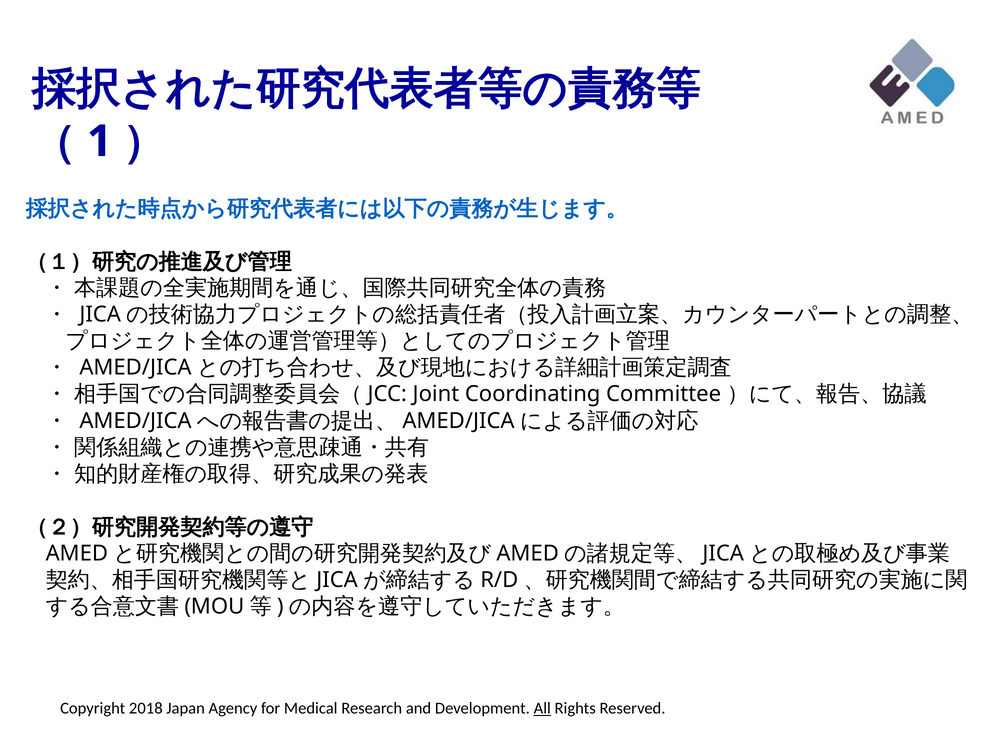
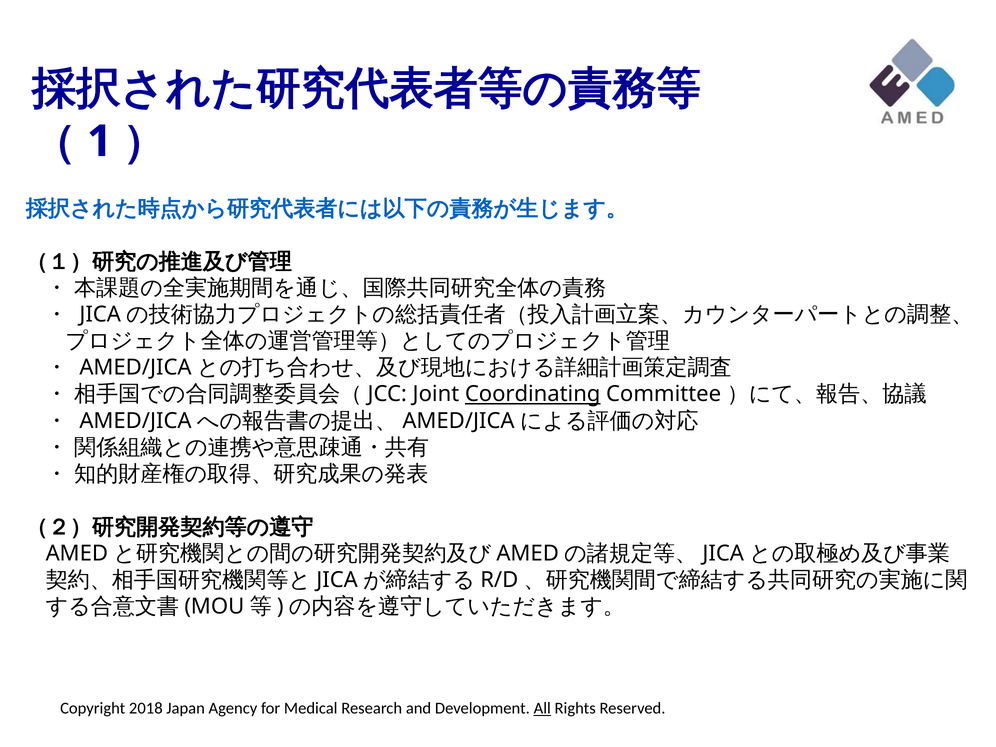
Coordinating underline: none -> present
